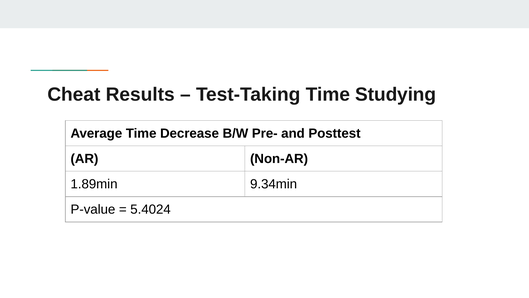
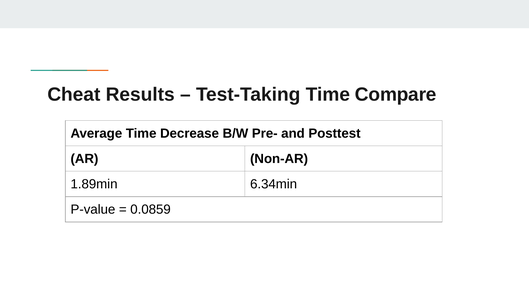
Studying: Studying -> Compare
9.34min: 9.34min -> 6.34min
5.4024: 5.4024 -> 0.0859
